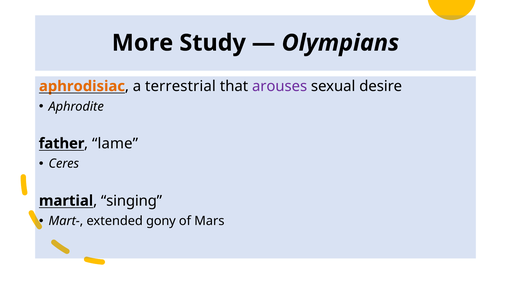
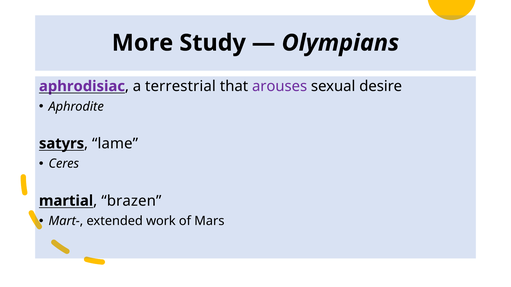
aphrodisiac colour: orange -> purple
father: father -> satyrs
singing: singing -> brazen
gony: gony -> work
